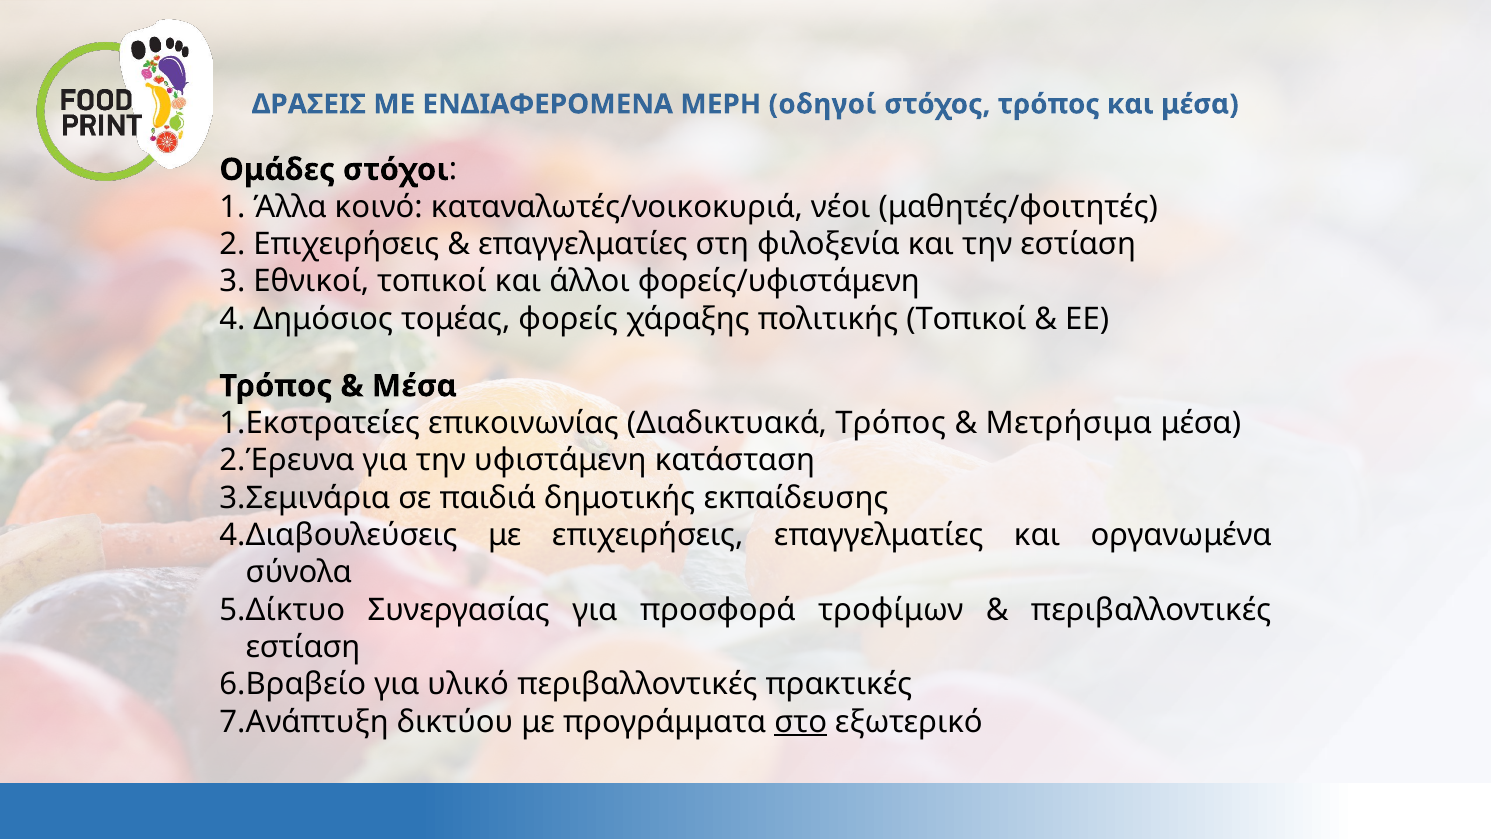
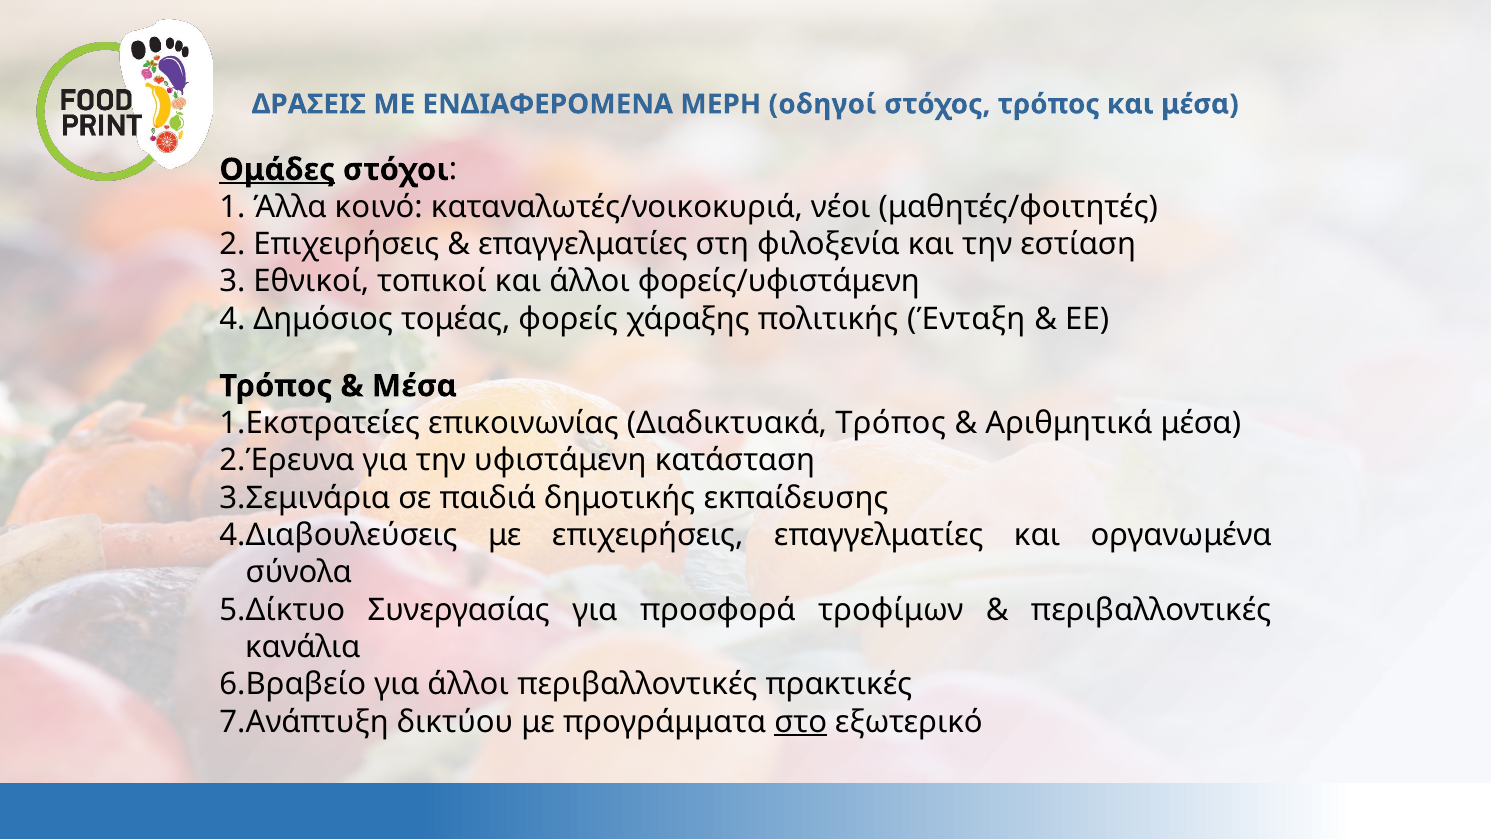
Ομάδες underline: none -> present
πολιτικής Τοπικοί: Τοπικοί -> Ένταξη
Μετρήσιμα: Μετρήσιμα -> Αριθμητικά
εστίαση at (303, 647): εστίαση -> κανάλια
για υλικό: υλικό -> άλλοι
